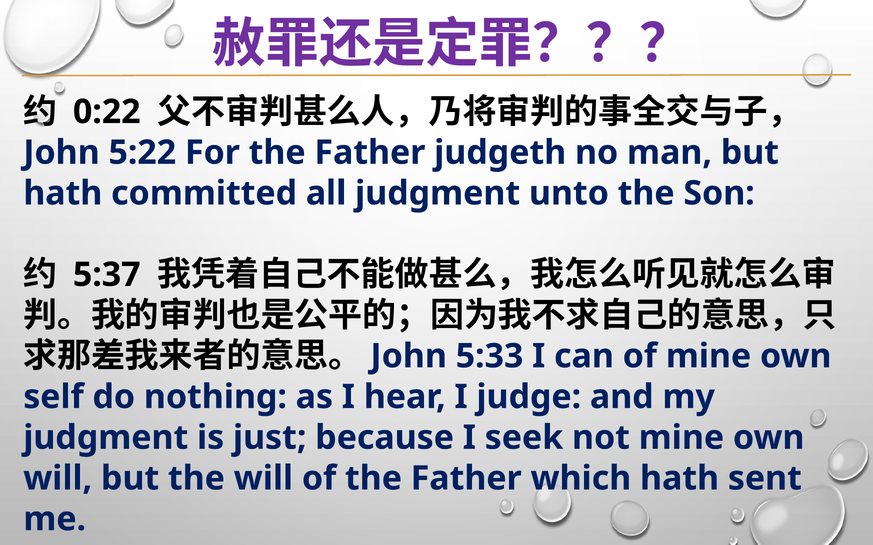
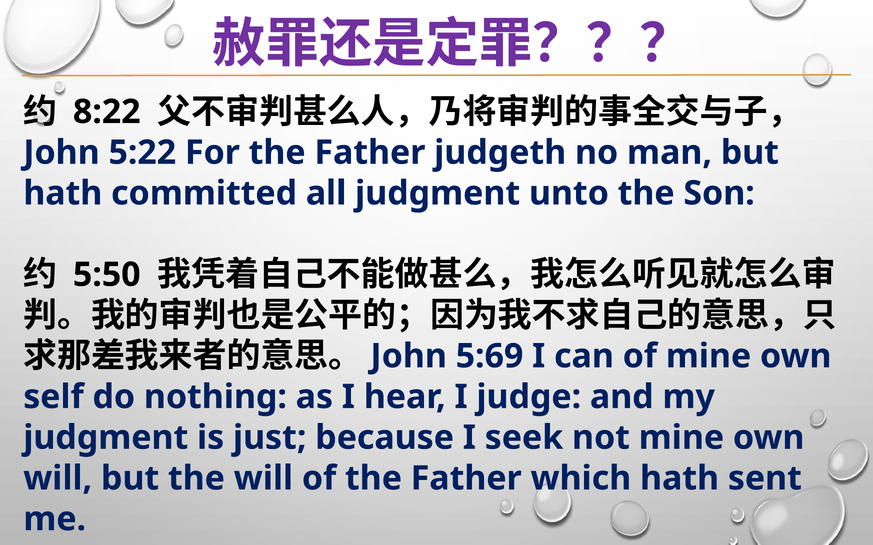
0:22: 0:22 -> 8:22
5:37: 5:37 -> 5:50
5:33: 5:33 -> 5:69
